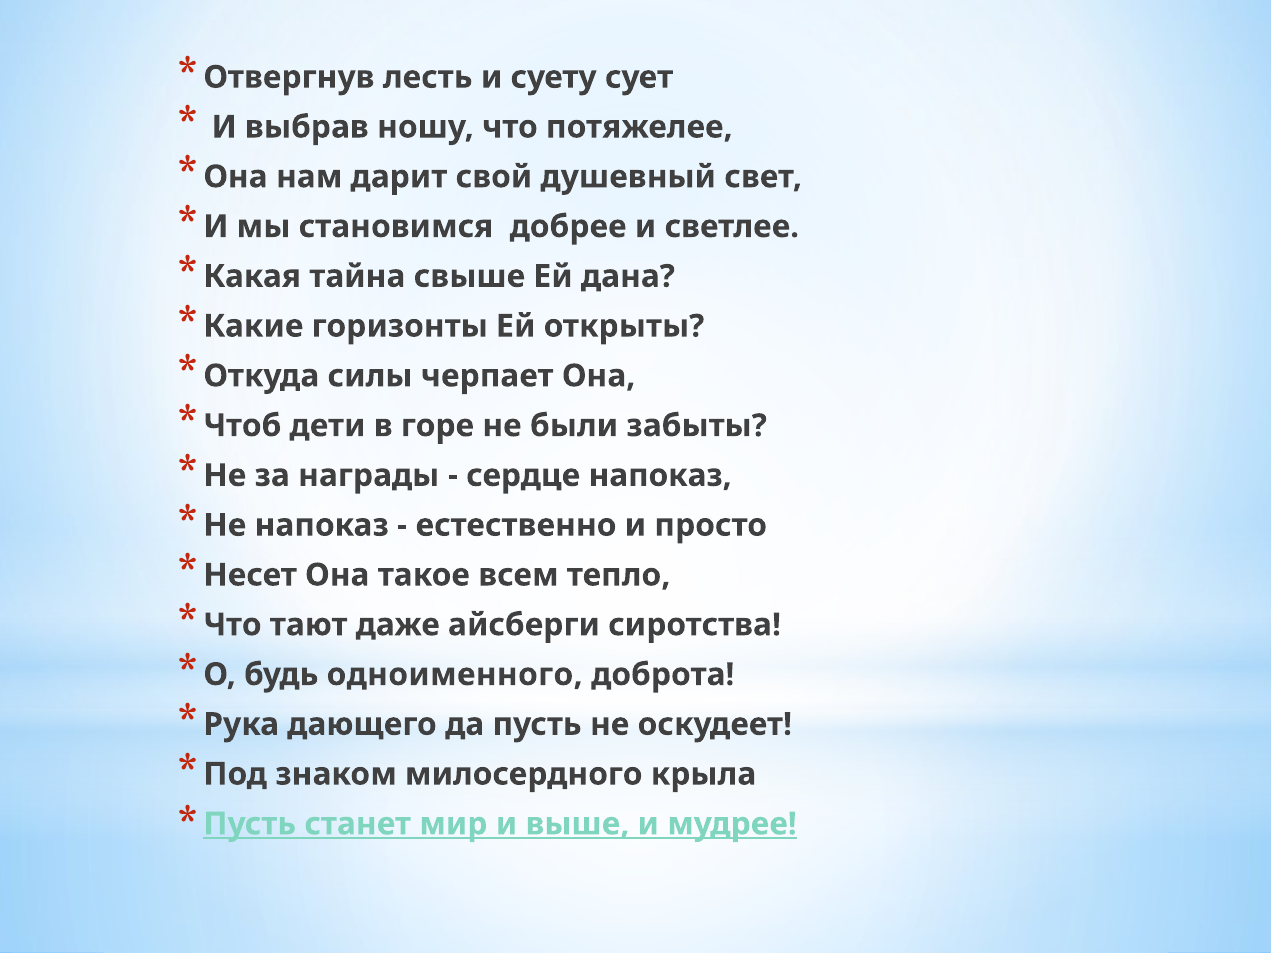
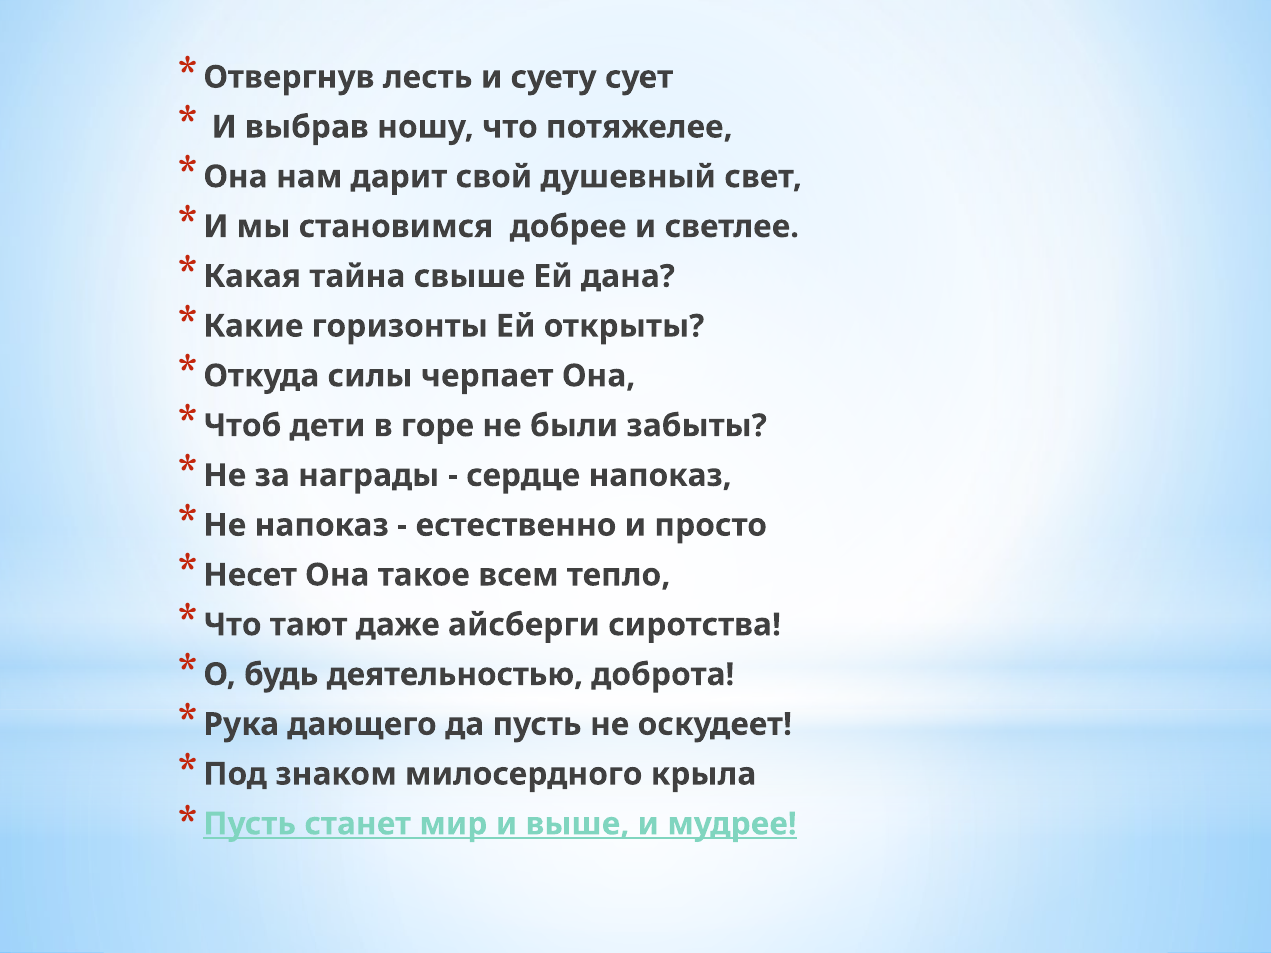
одноименного: одноименного -> деятельностью
